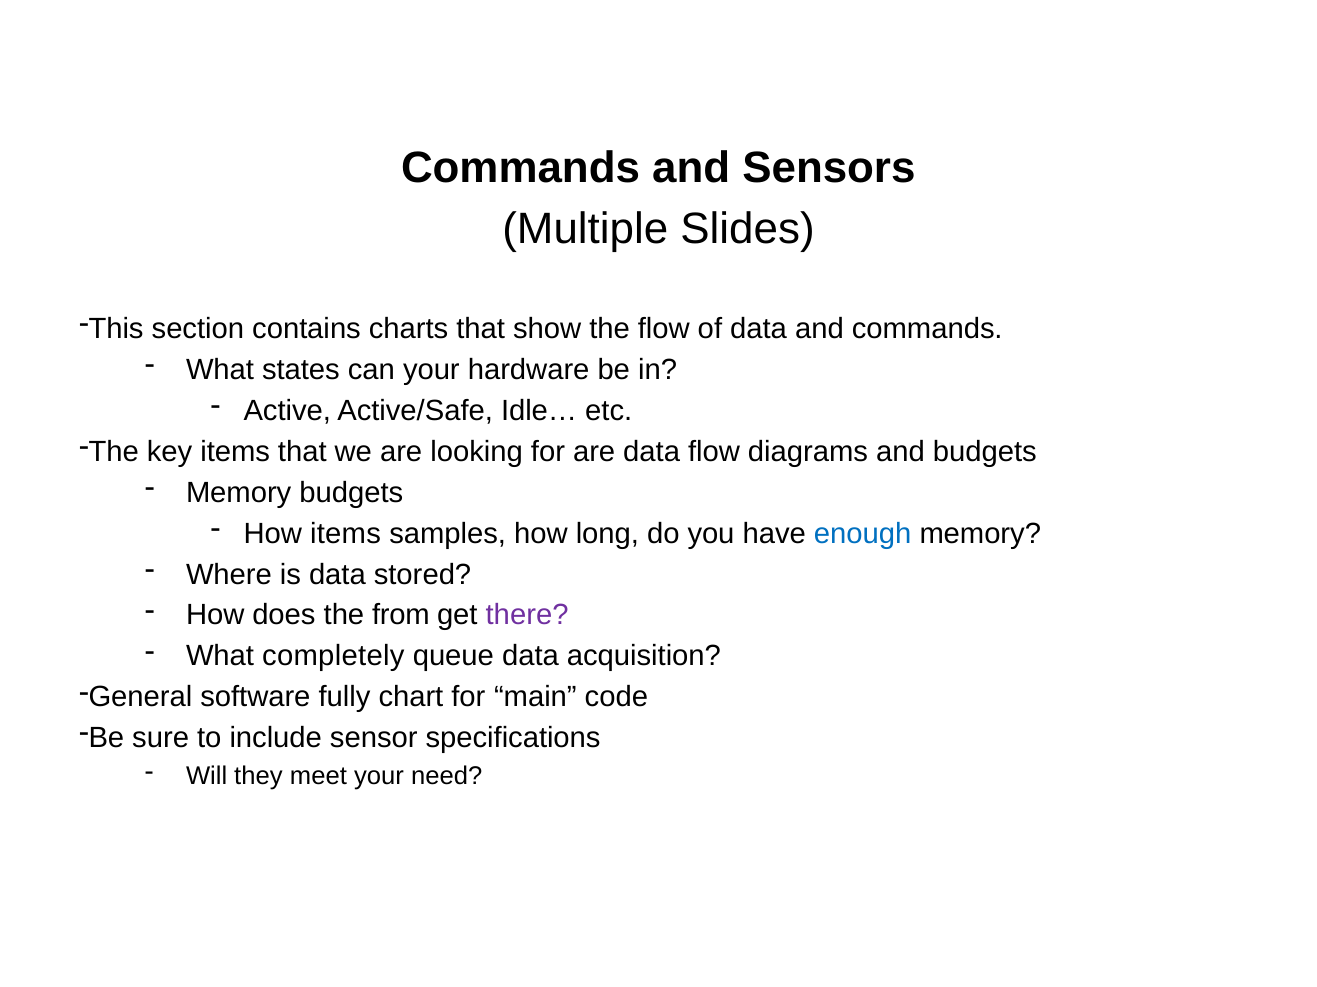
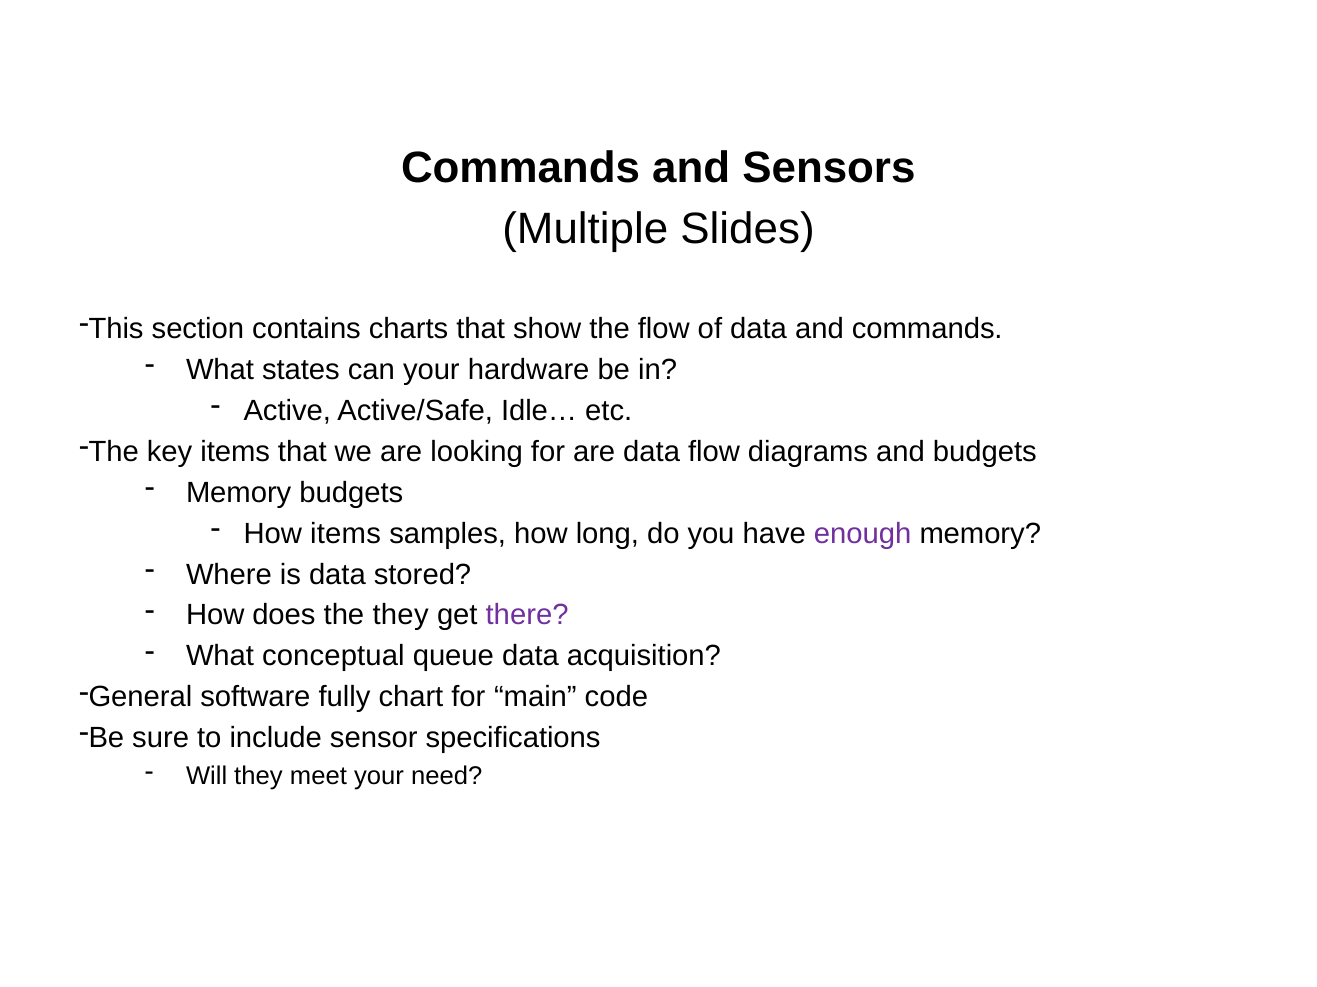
enough colour: blue -> purple
the from: from -> they
completely: completely -> conceptual
